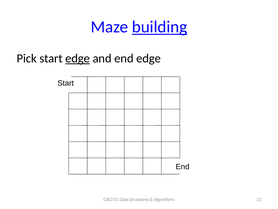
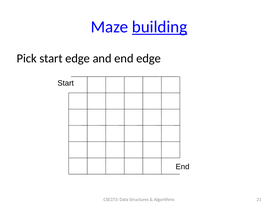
edge at (78, 58) underline: present -> none
